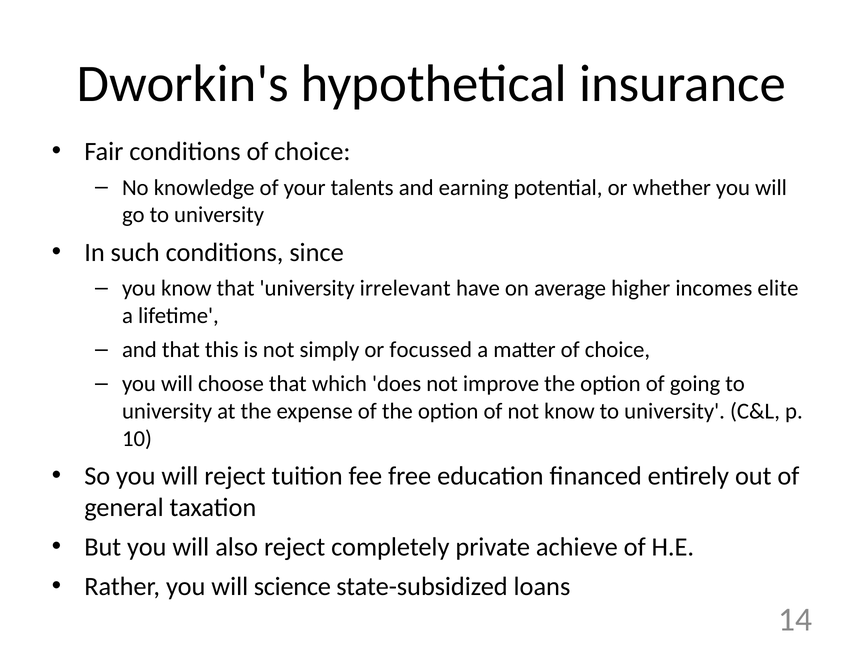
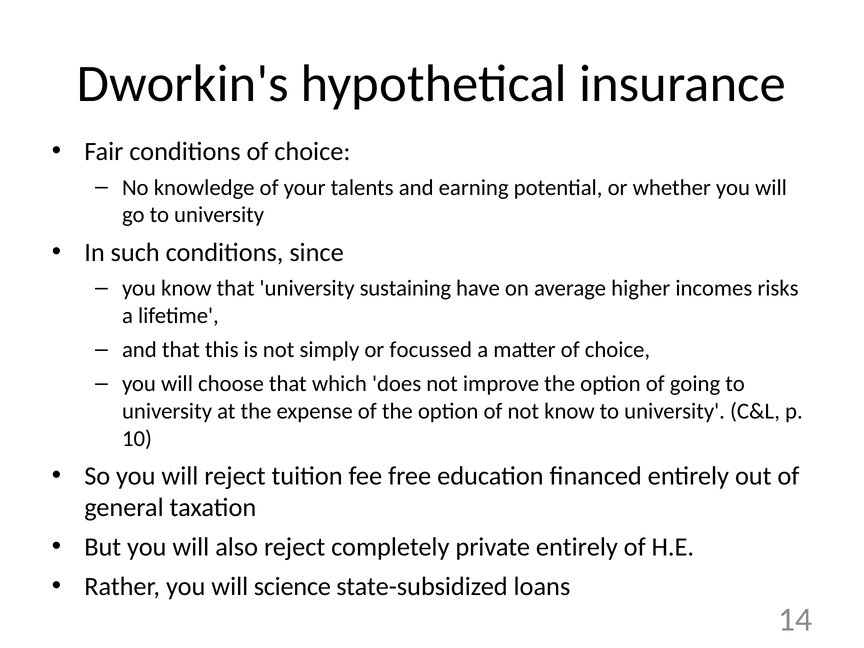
irrelevant: irrelevant -> sustaining
elite: elite -> risks
private achieve: achieve -> entirely
